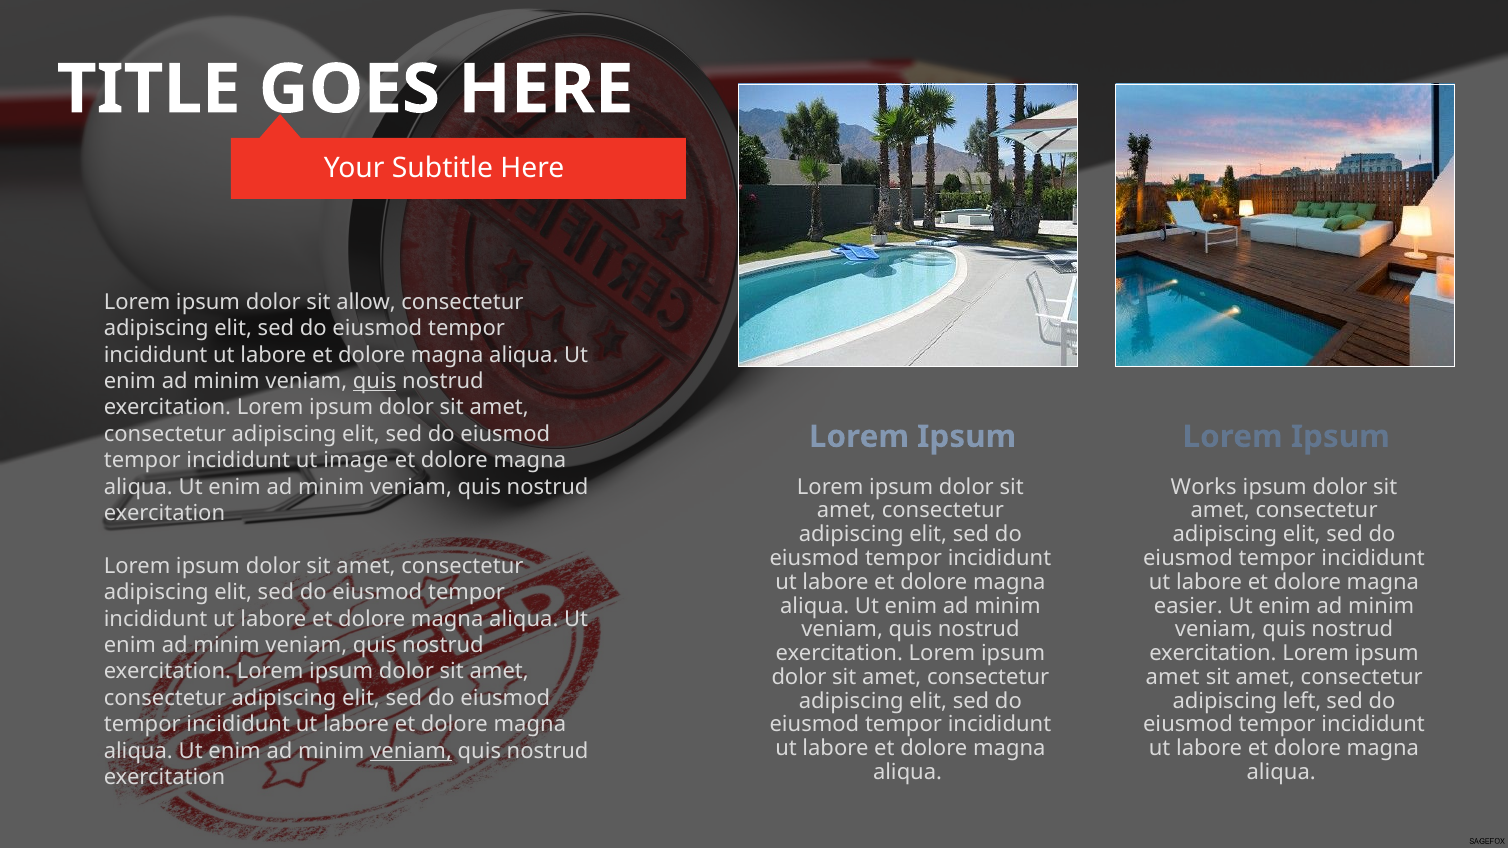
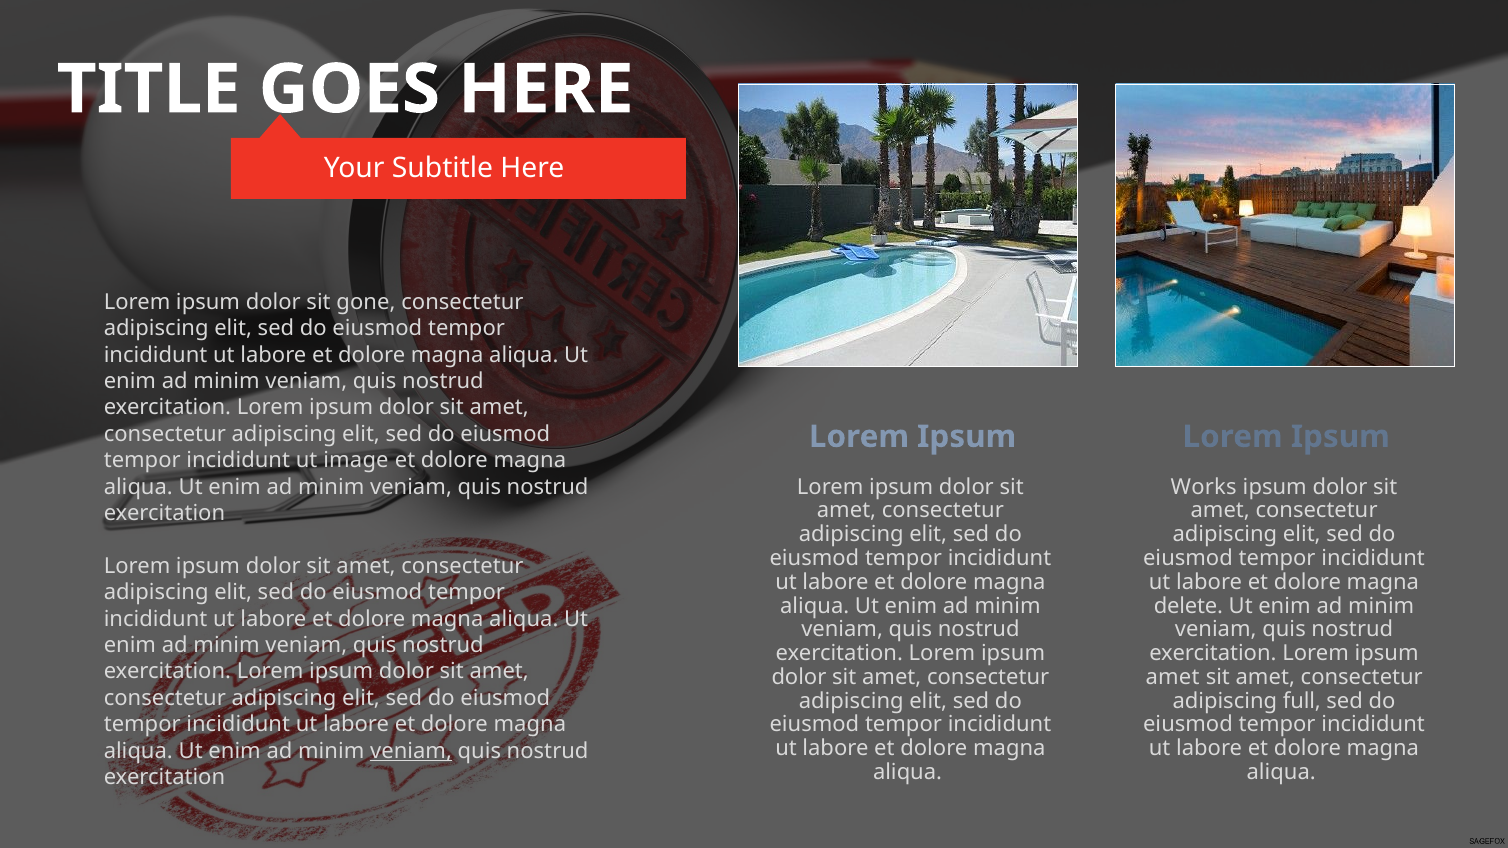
allow: allow -> gone
quis at (375, 381) underline: present -> none
easier: easier -> delete
left: left -> full
